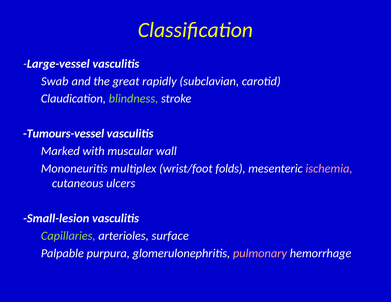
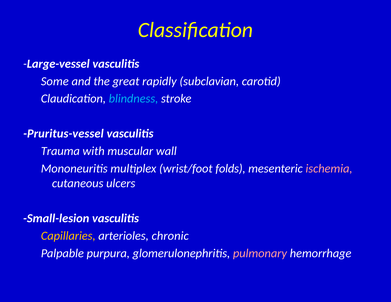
Swab: Swab -> Some
blindness colour: light green -> light blue
Tumours-vessel: Tumours-vessel -> Pruritus-vessel
Marked: Marked -> Trauma
Capillaries colour: light green -> yellow
surface: surface -> chronic
